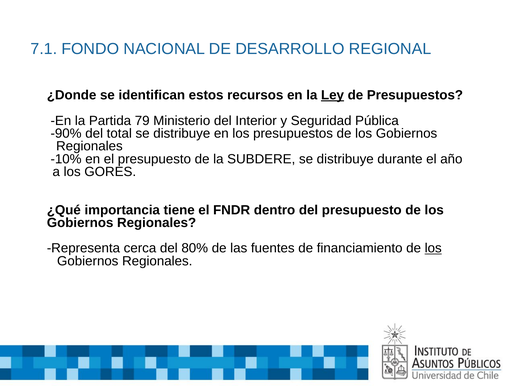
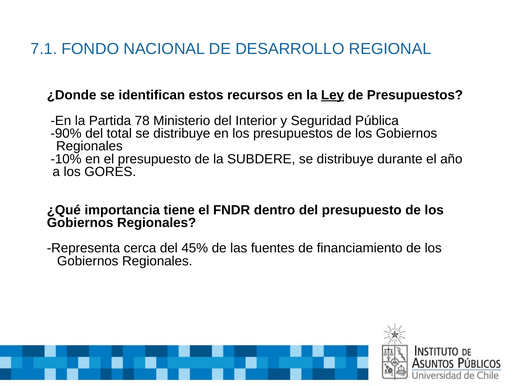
79: 79 -> 78
80%: 80% -> 45%
los at (433, 248) underline: present -> none
